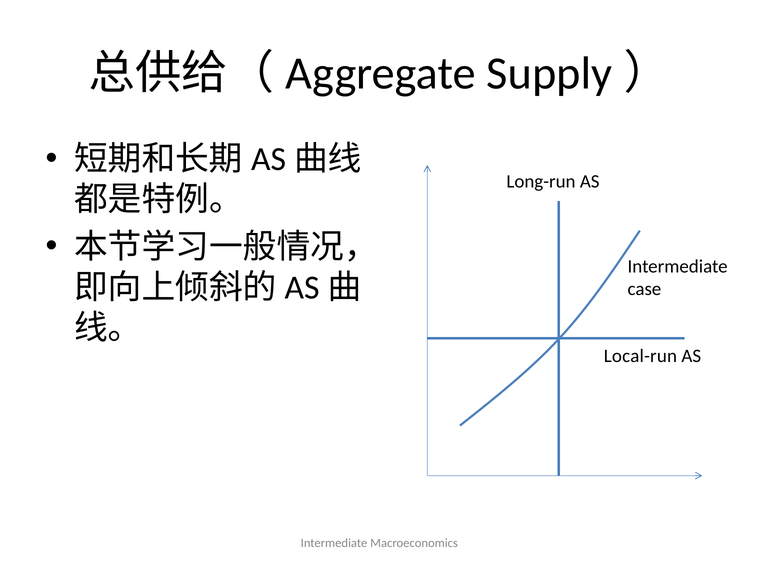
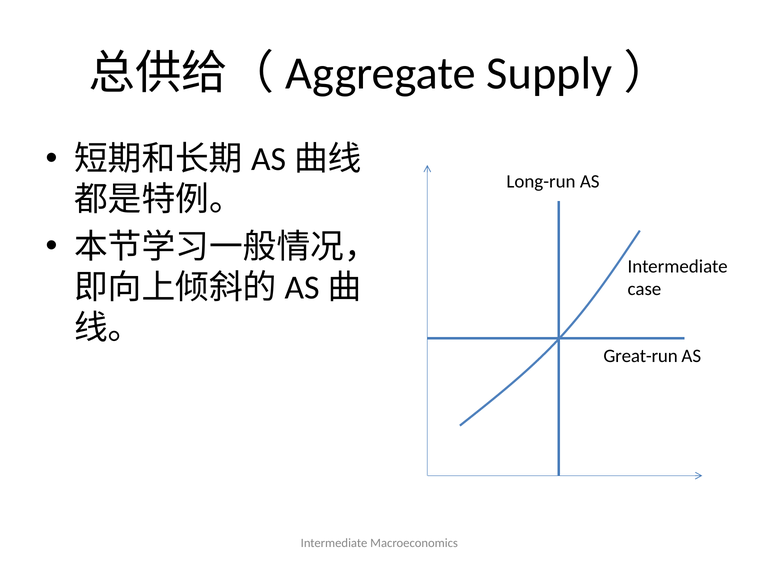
Local-run: Local-run -> Great-run
